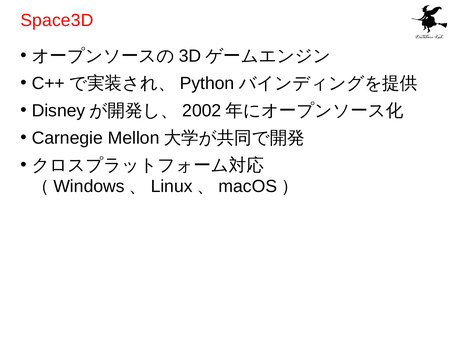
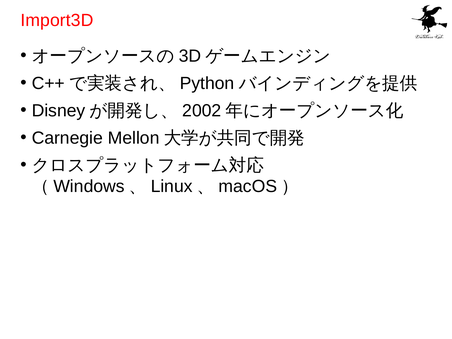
Space3D: Space3D -> Import3D
